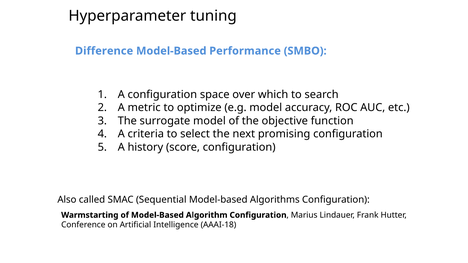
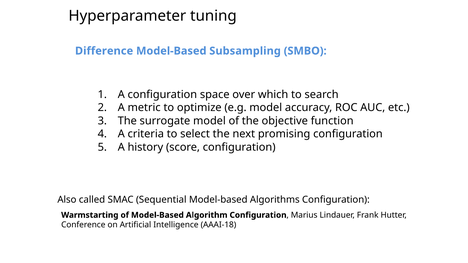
Performance: Performance -> Subsampling
